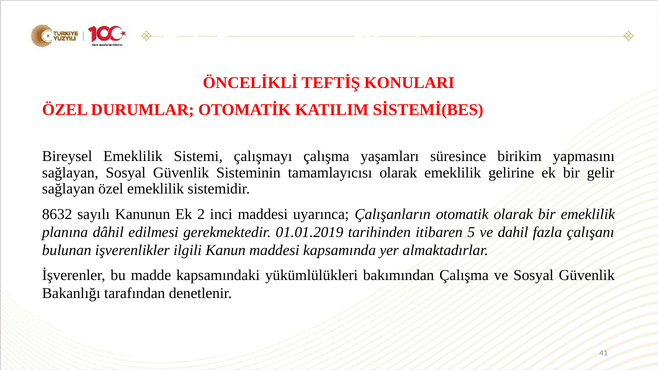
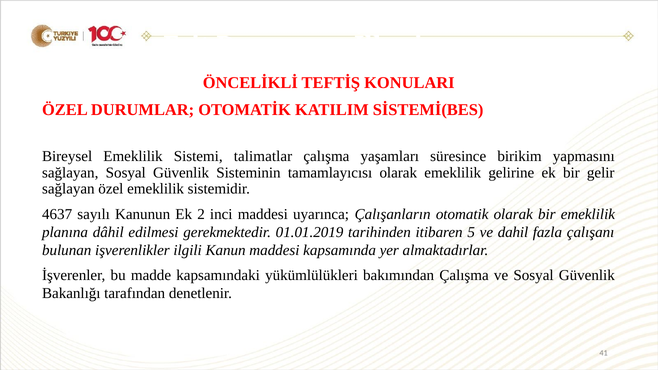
çalışmayı: çalışmayı -> talimatlar
8632: 8632 -> 4637
